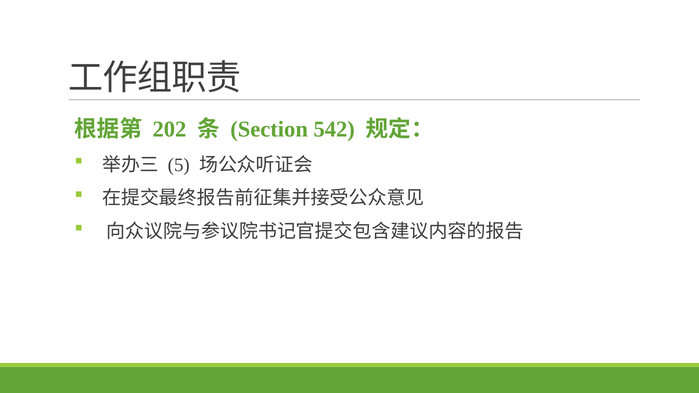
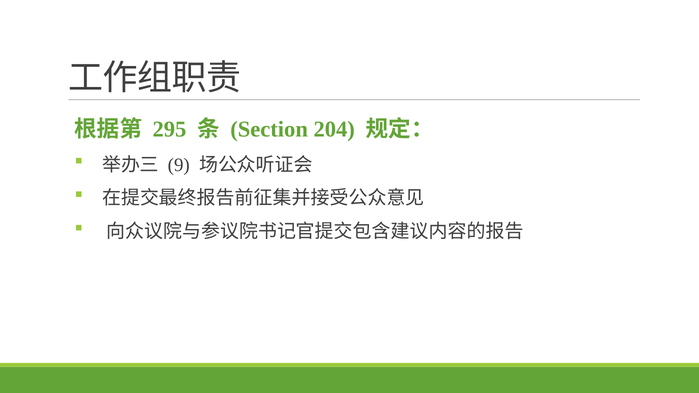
202: 202 -> 295
542: 542 -> 204
5: 5 -> 9
